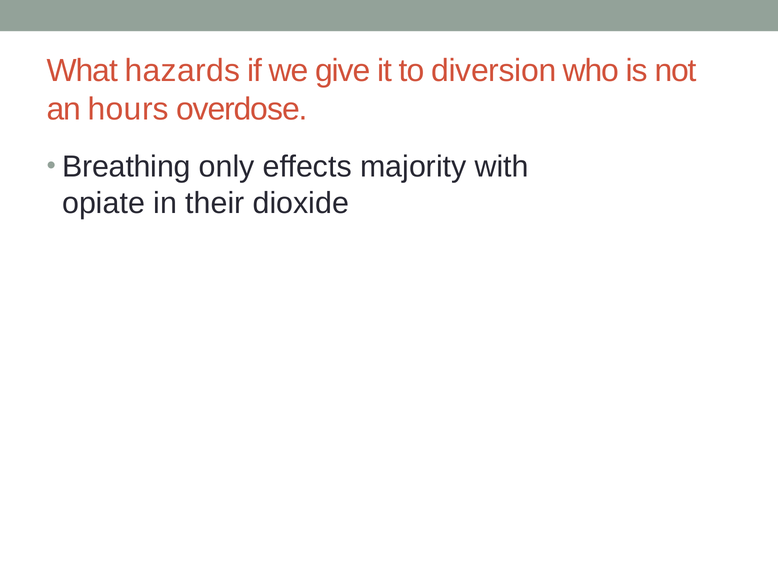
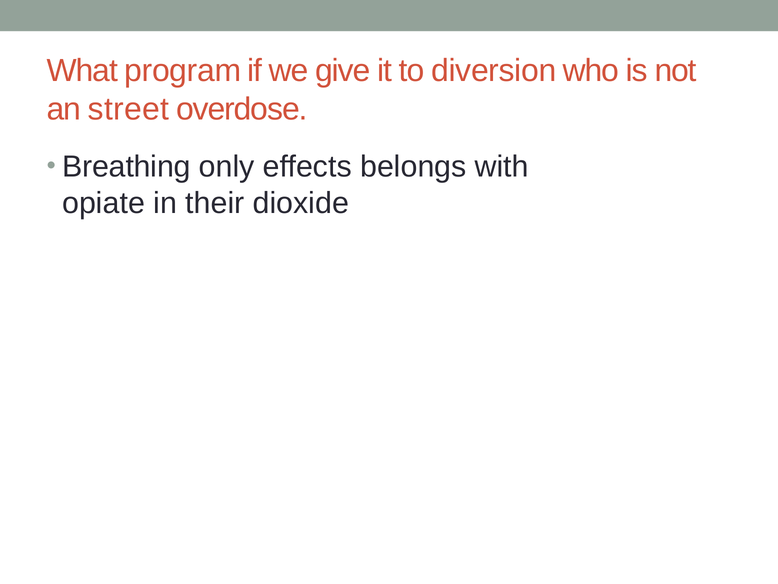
hazards: hazards -> program
hours: hours -> street
majority: majority -> belongs
